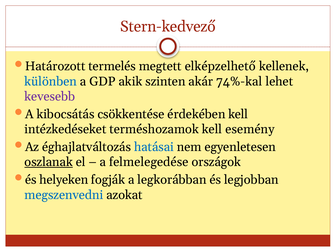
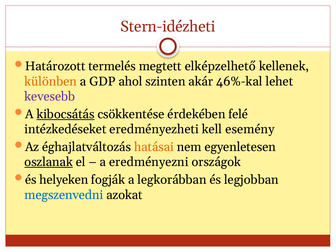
Stern-kedvező: Stern-kedvező -> Stern-idézheti
különben colour: blue -> orange
akik: akik -> ahol
74%-kal: 74%-kal -> 46%-kal
kibocsátás underline: none -> present
érdekében kell: kell -> felé
terméshozamok: terméshozamok -> eredményezheti
hatásai colour: blue -> orange
felmelegedése: felmelegedése -> eredményezni
